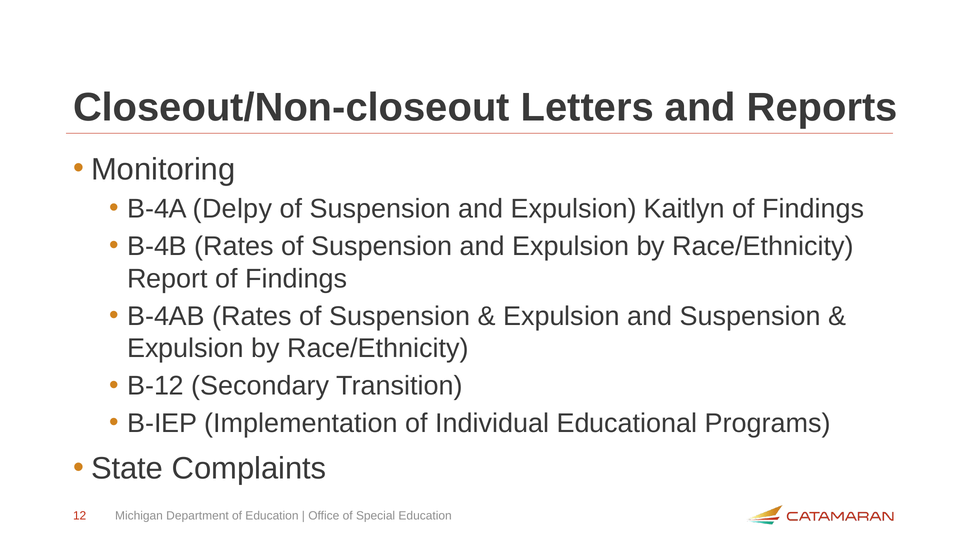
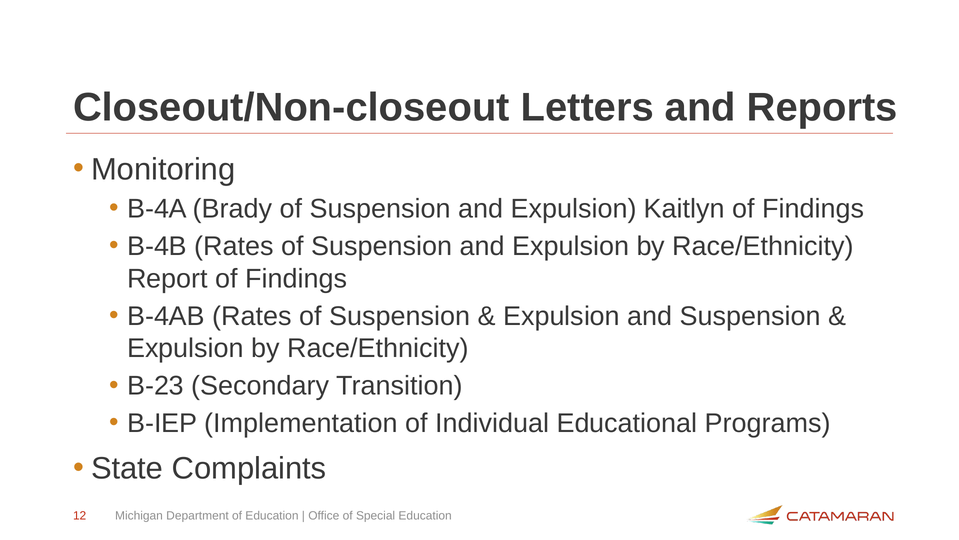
Delpy: Delpy -> Brady
B-12: B-12 -> B-23
